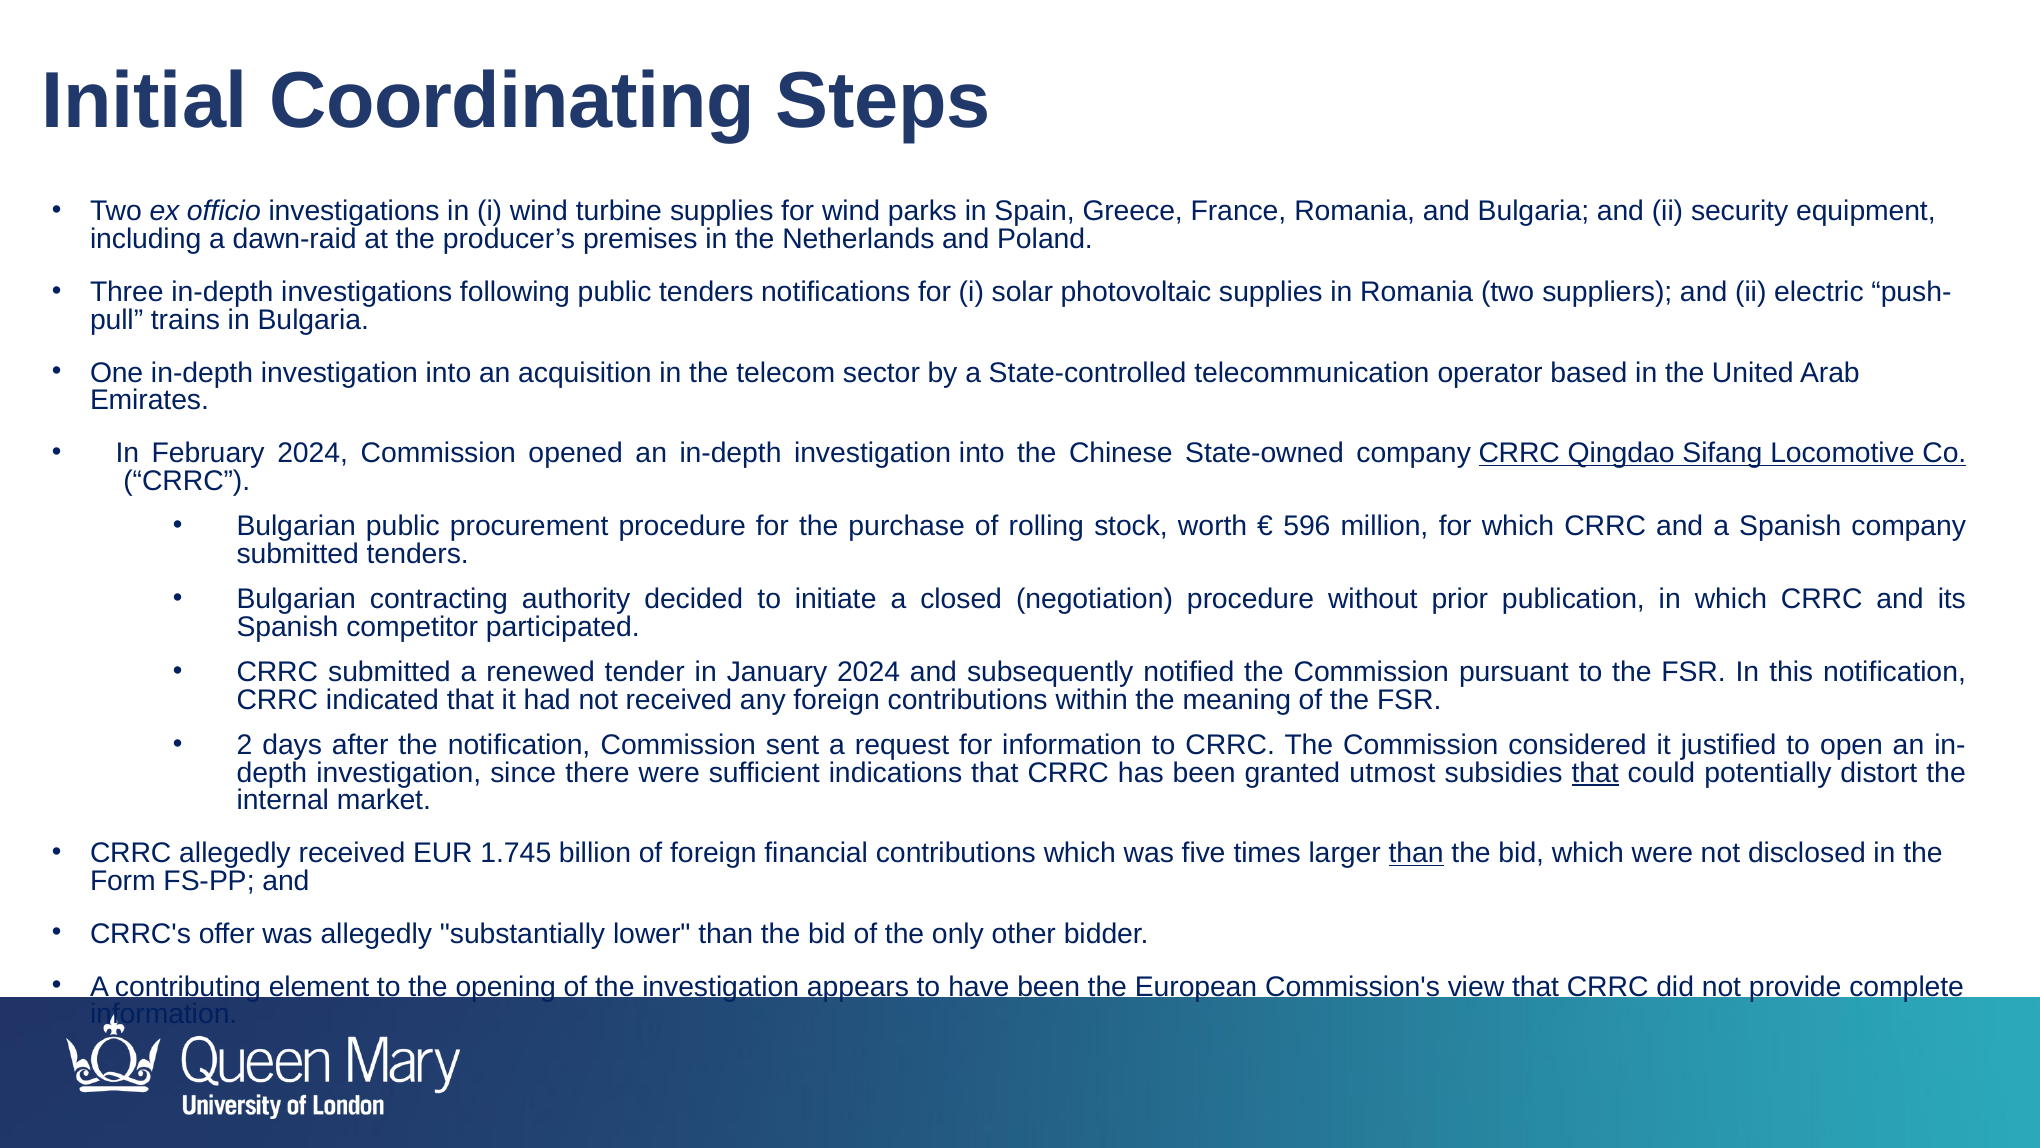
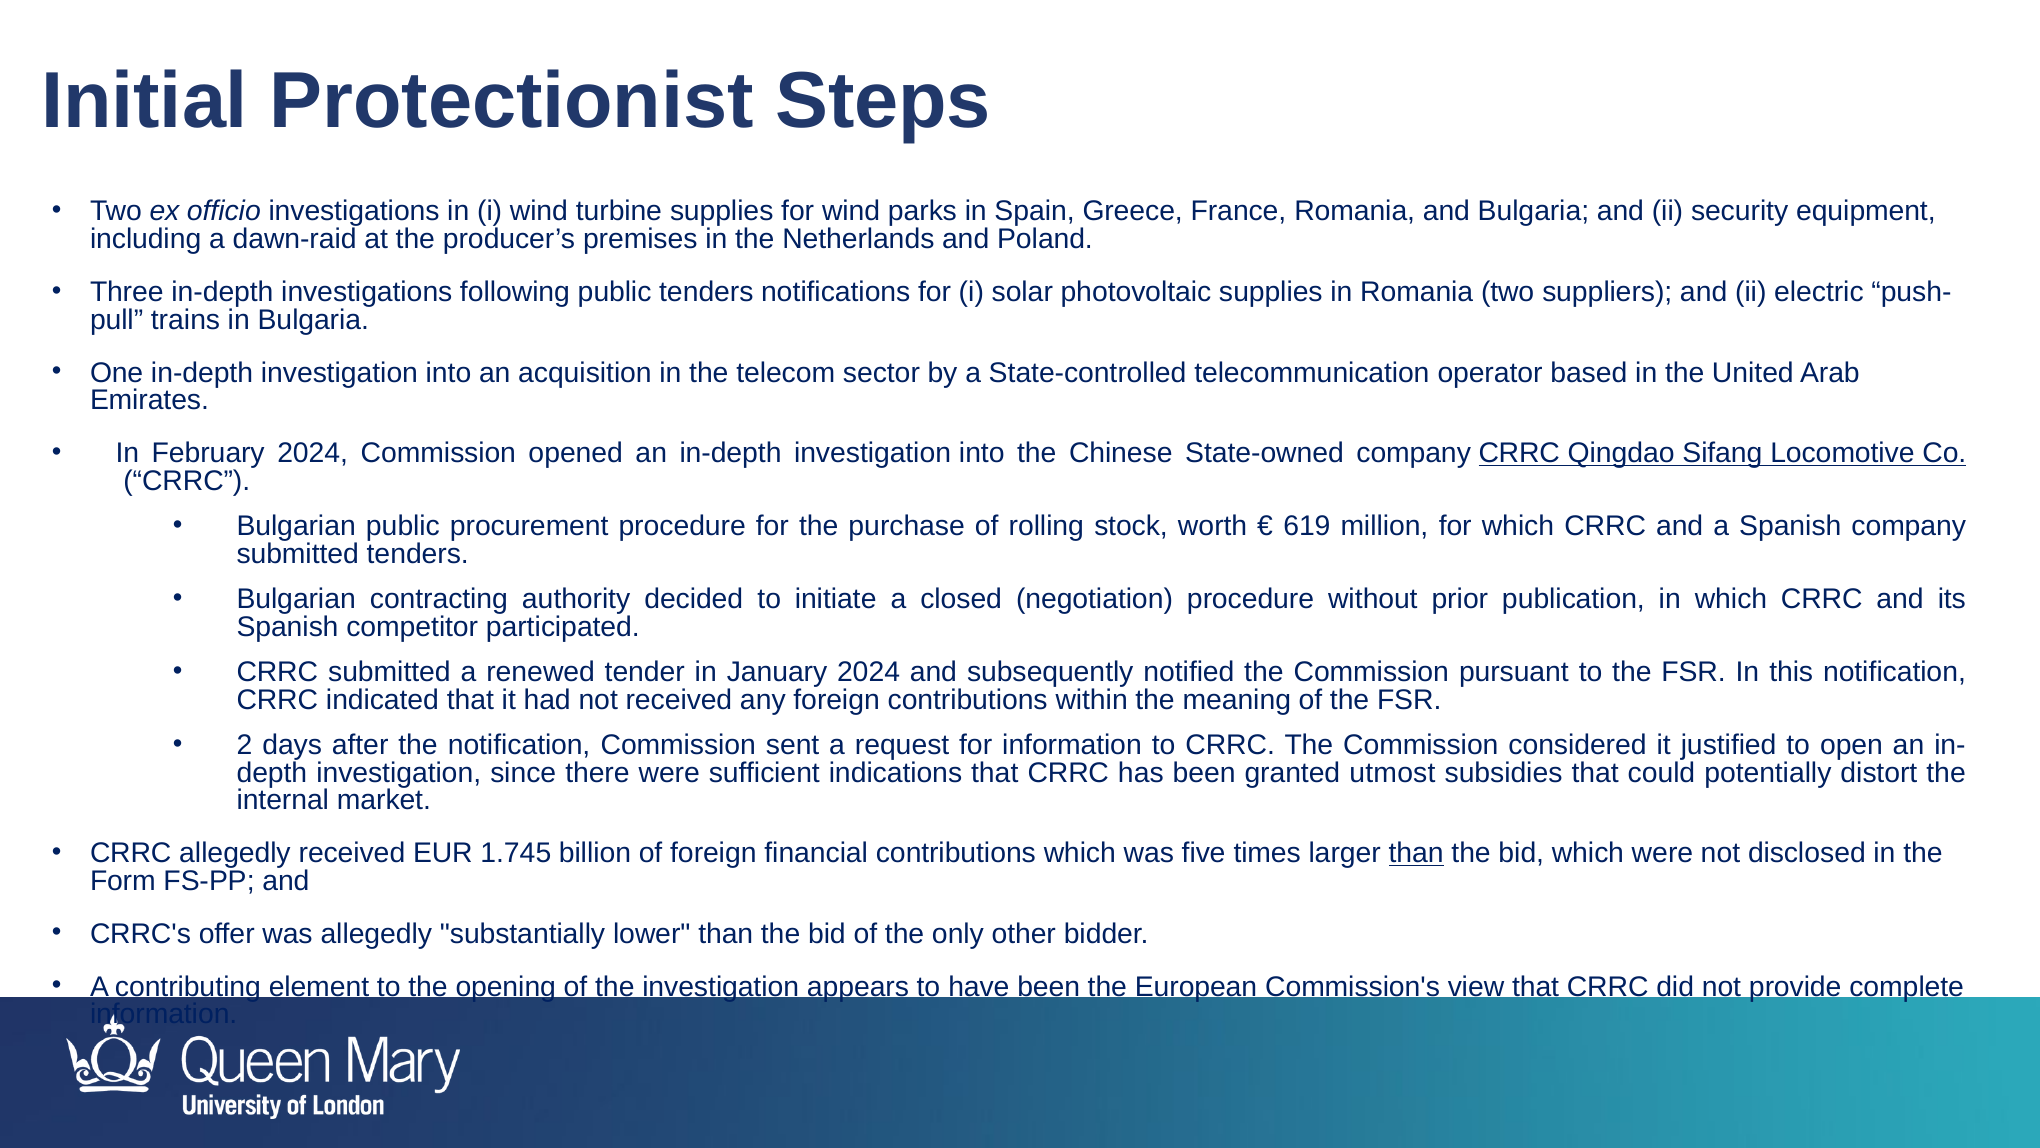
Coordinating: Coordinating -> Protectionist
596: 596 -> 619
that at (1595, 772) underline: present -> none
